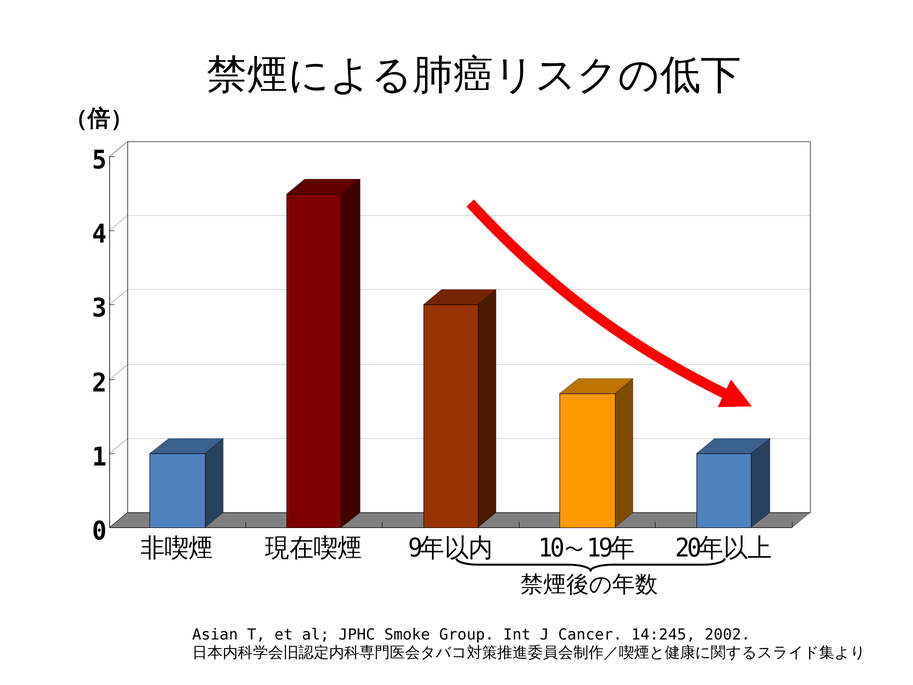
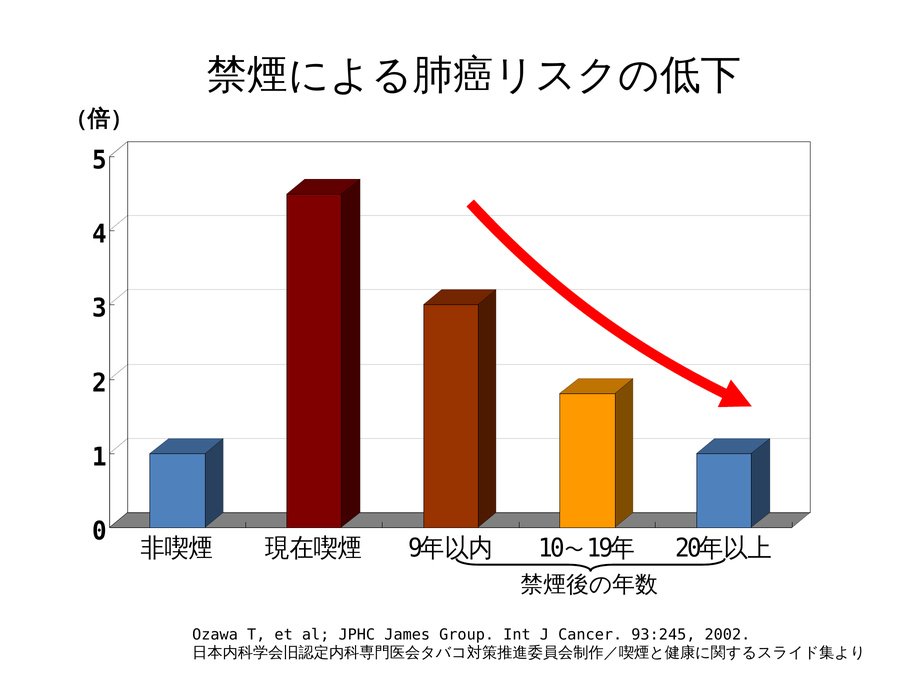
Asian: Asian -> Ozawa
Smoke: Smoke -> James
14:245: 14:245 -> 93:245
